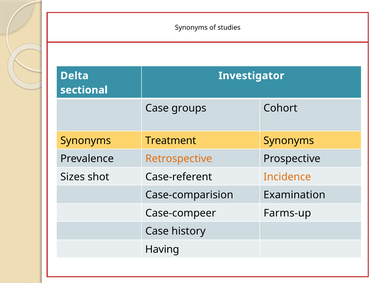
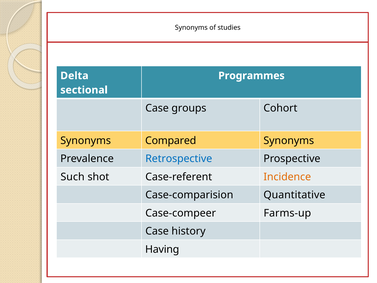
Investigator: Investigator -> Programmes
Treatment: Treatment -> Compared
Retrospective colour: orange -> blue
Sizes: Sizes -> Such
Examination: Examination -> Quantitative
